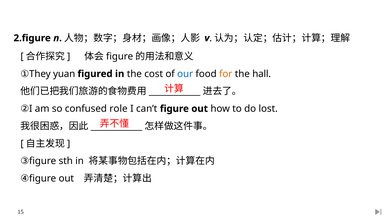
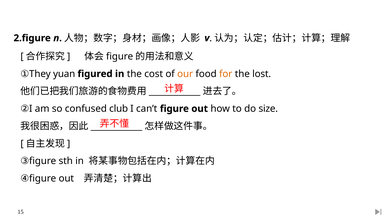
our colour: blue -> orange
hall: hall -> lost
role: role -> club
lost: lost -> size
